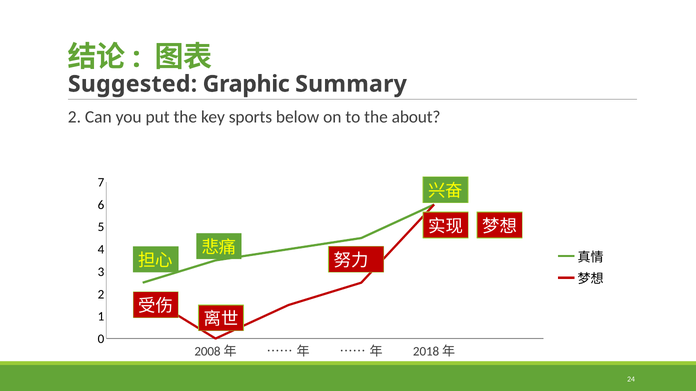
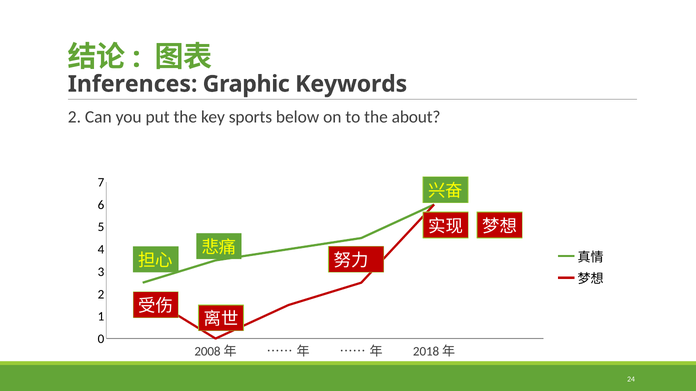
Suggested: Suggested -> Inferences
Summary: Summary -> Keywords
